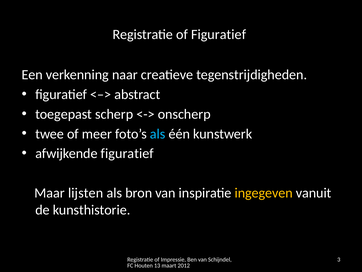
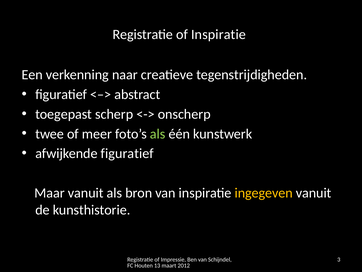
of Figuratief: Figuratief -> Inspiratie
als at (158, 134) colour: light blue -> light green
Maar lijsten: lijsten -> vanuit
